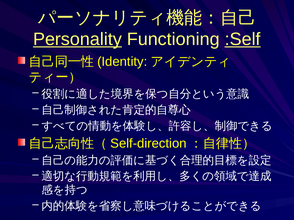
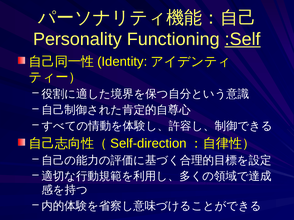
Personality underline: present -> none
